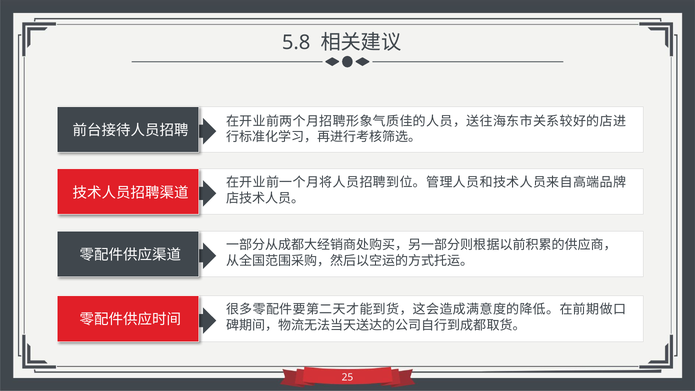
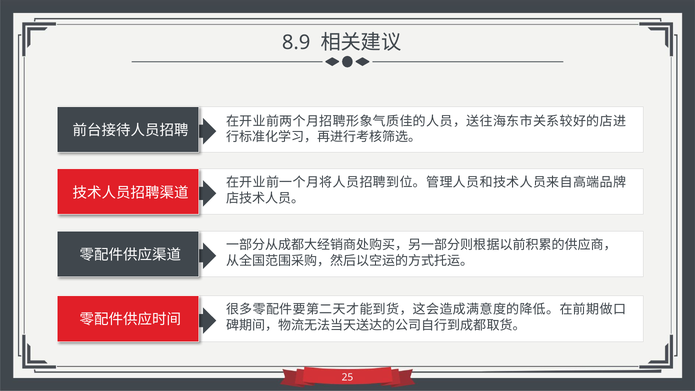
5.8: 5.8 -> 8.9
